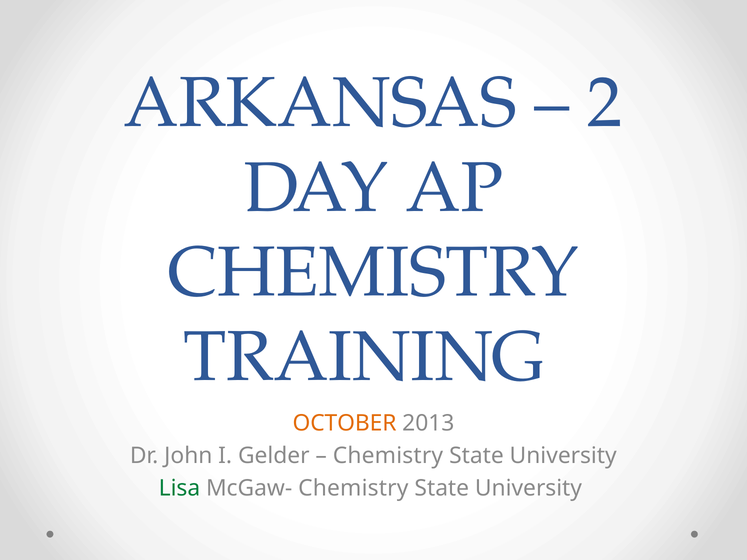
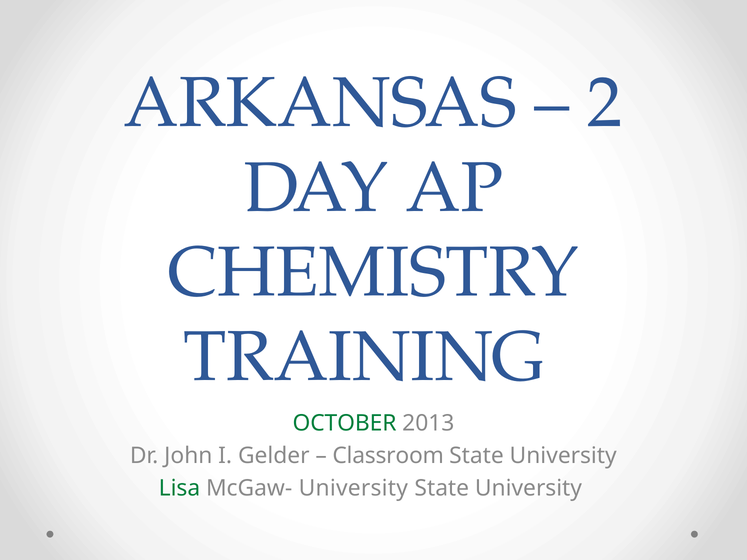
OCTOBER colour: orange -> green
Chemistry at (388, 456): Chemistry -> Classroom
McGaw- Chemistry: Chemistry -> University
